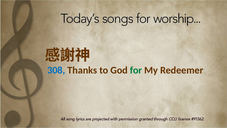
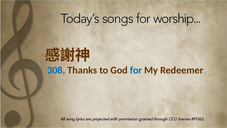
for colour: green -> blue
